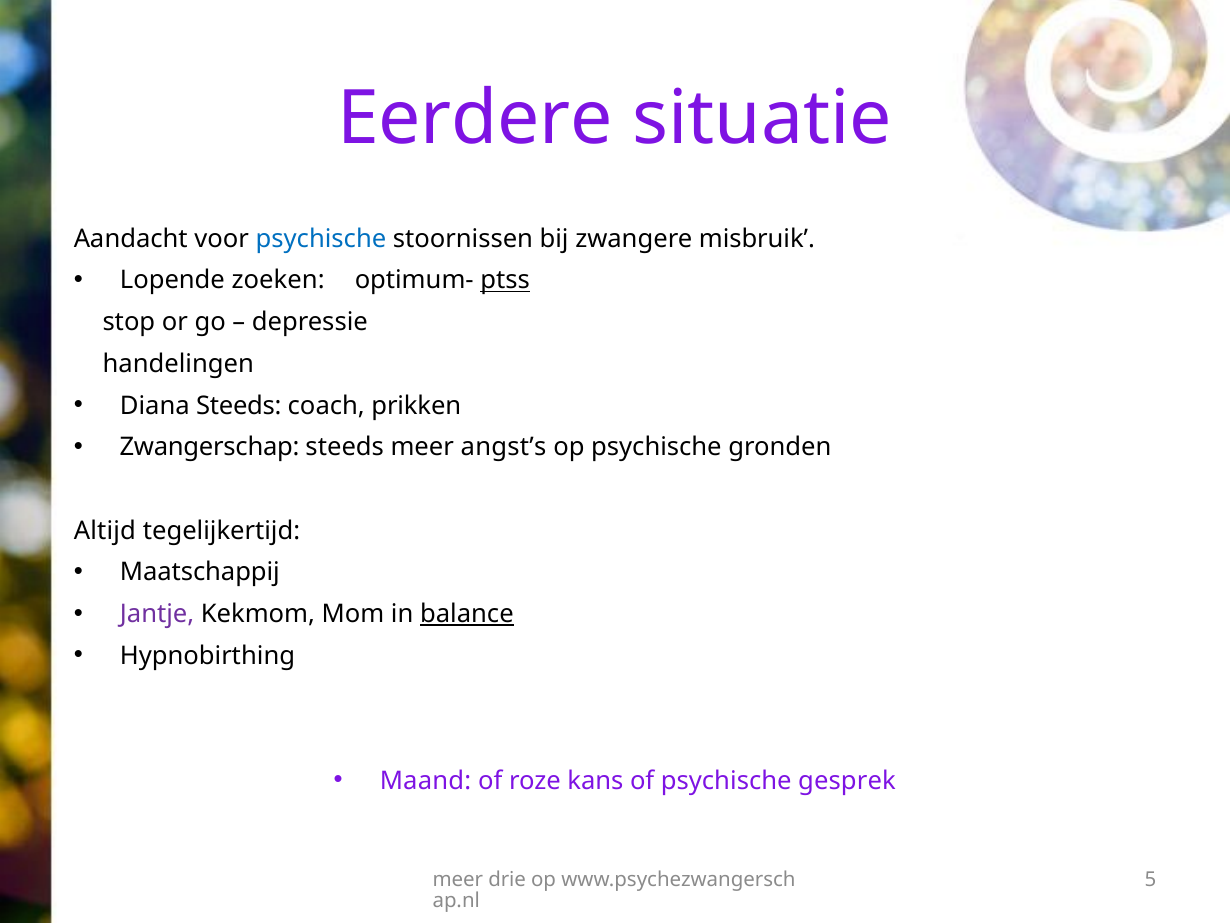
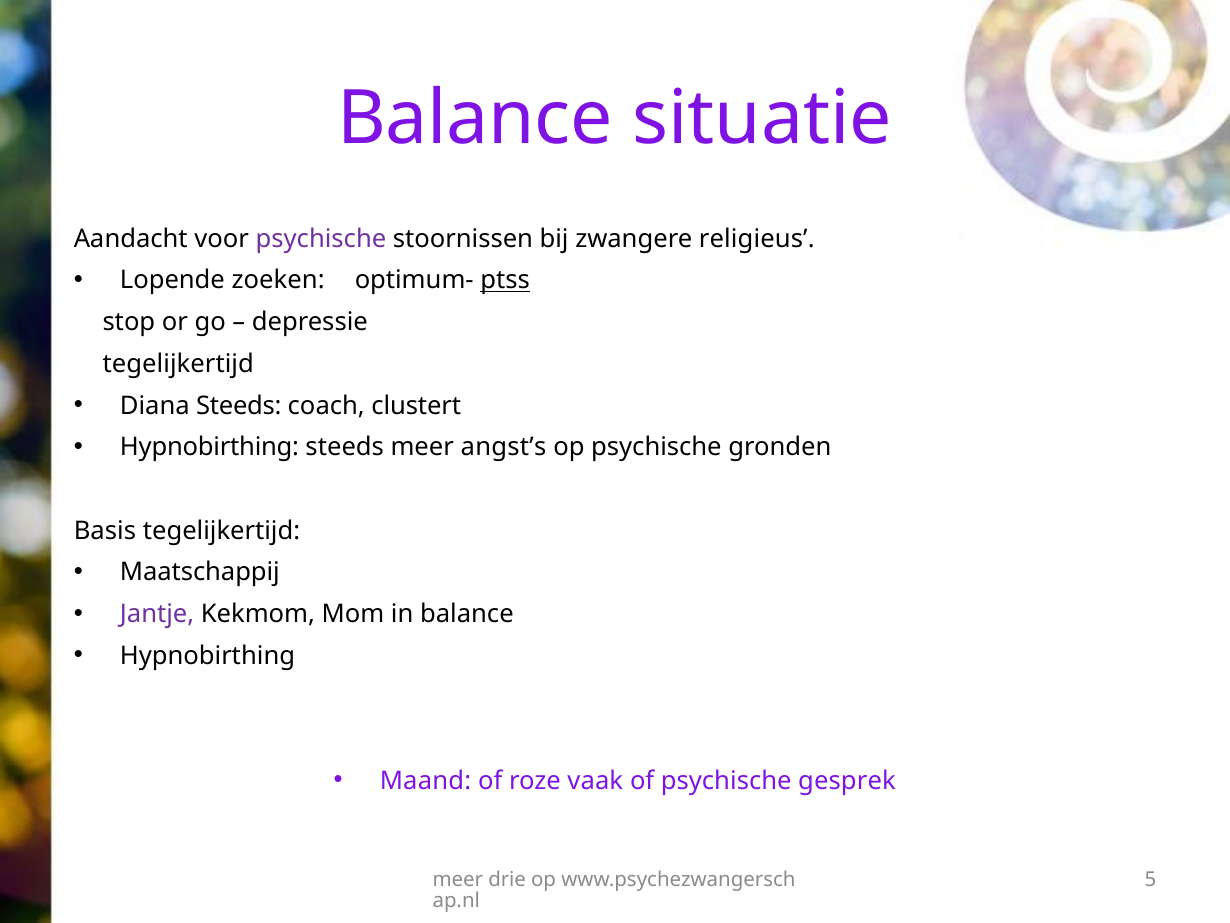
Eerdere at (475, 119): Eerdere -> Balance
psychische at (321, 239) colour: blue -> purple
misbruik: misbruik -> religieus
handelingen at (178, 364): handelingen -> tegelijkertijd
prikken: prikken -> clustert
Zwangerschap at (210, 447): Zwangerschap -> Hypnobirthing
Altijd: Altijd -> Basis
balance at (467, 614) underline: present -> none
kans: kans -> vaak
